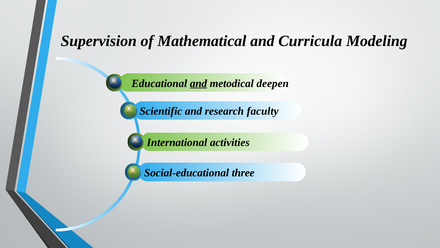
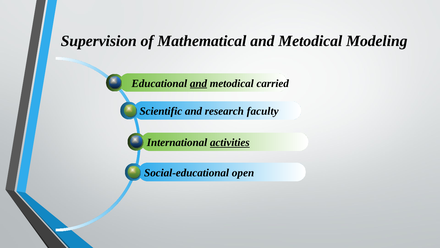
Mathematical and Curricula: Curricula -> Metodical
deepen: deepen -> carried
activities underline: none -> present
three: three -> open
